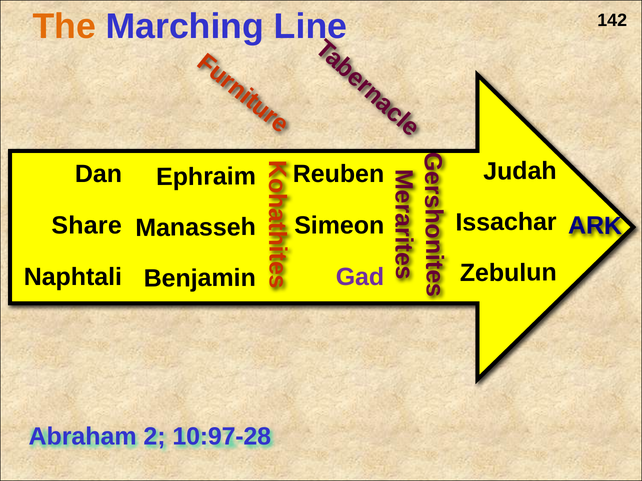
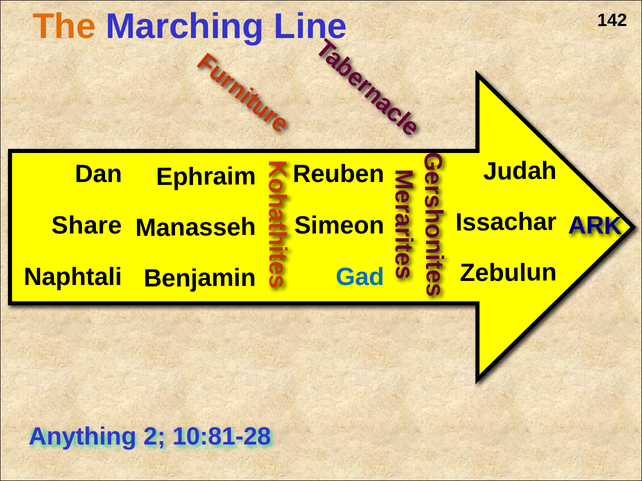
Gad colour: purple -> blue
Abraham: Abraham -> Anything
10:97-28: 10:97-28 -> 10:81-28
